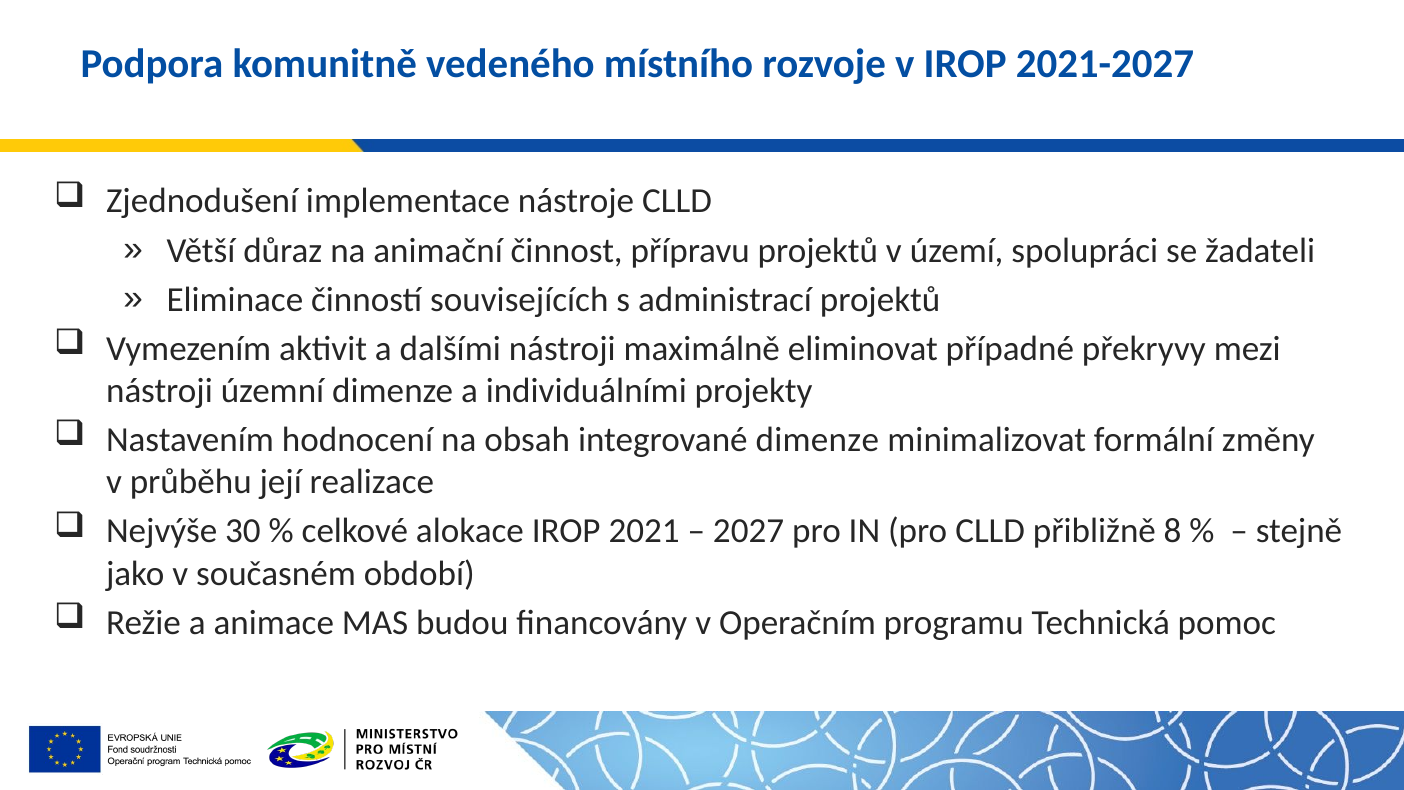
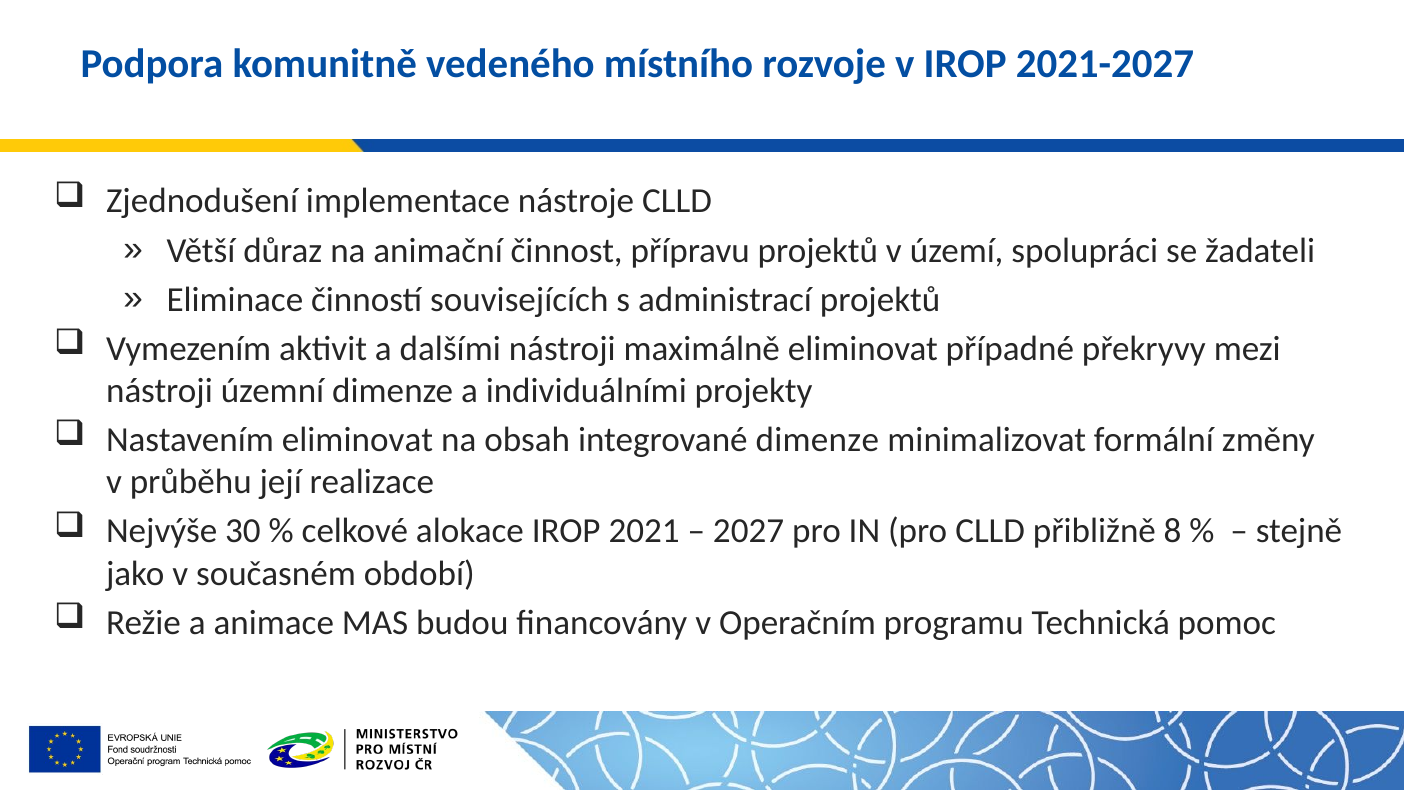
Nastavením hodnocení: hodnocení -> eliminovat
